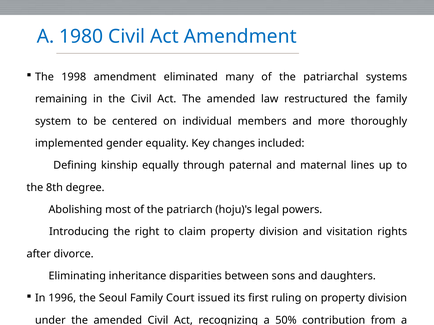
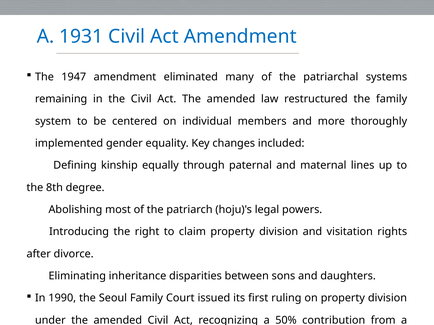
1980: 1980 -> 1931
1998: 1998 -> 1947
1996: 1996 -> 1990
